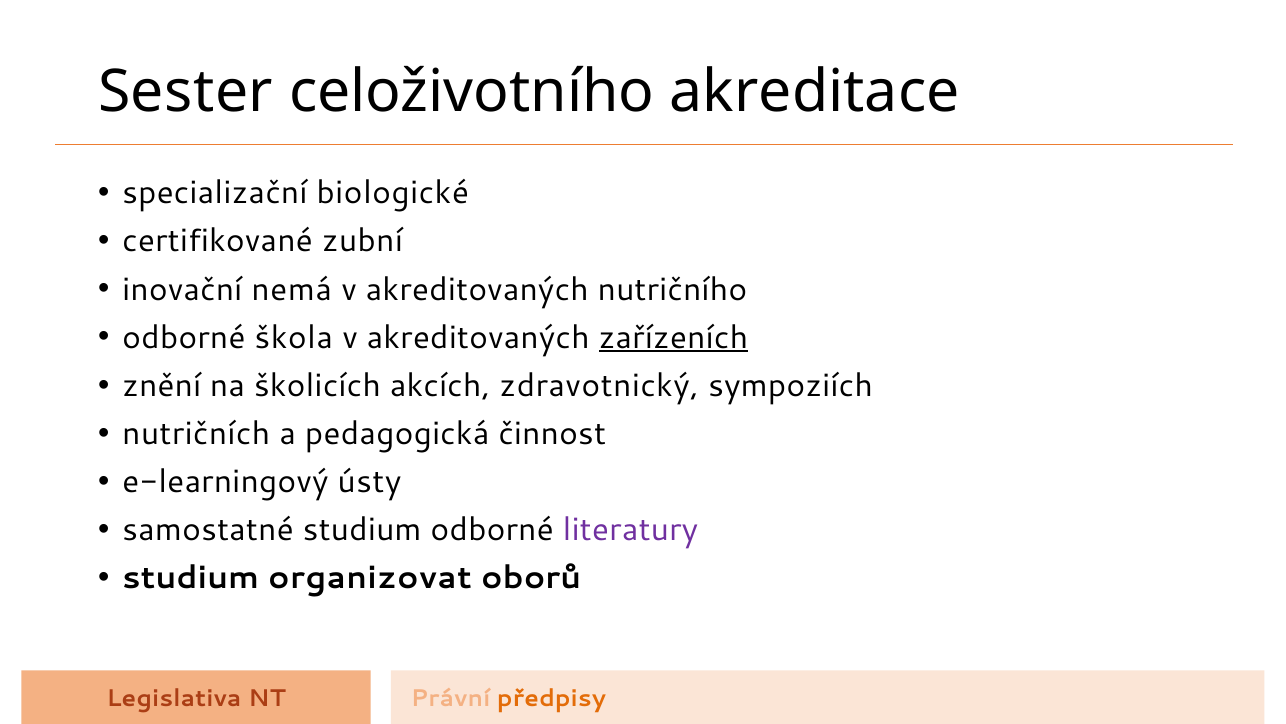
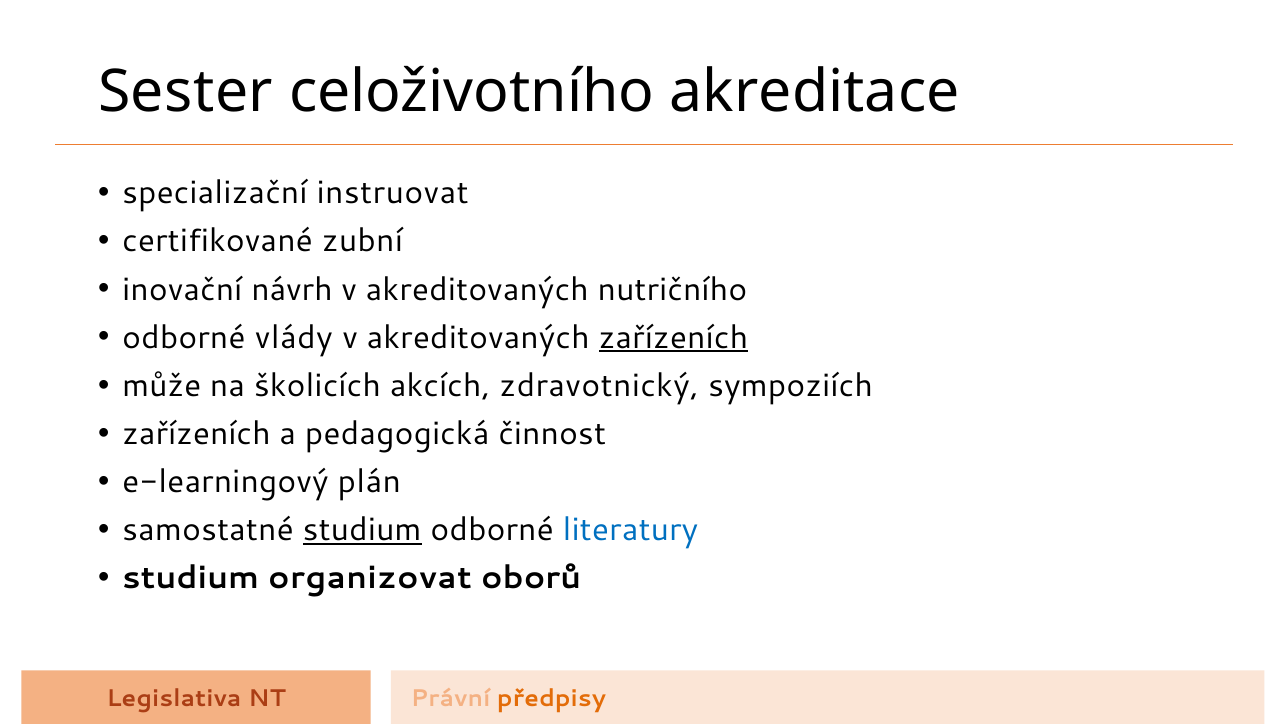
biologické: biologické -> instruovat
nemá: nemá -> návrh
škola: škola -> vlády
znění: znění -> může
nutričních at (196, 434): nutričních -> zařízeních
ústy: ústy -> plán
studium at (362, 530) underline: none -> present
literatury colour: purple -> blue
